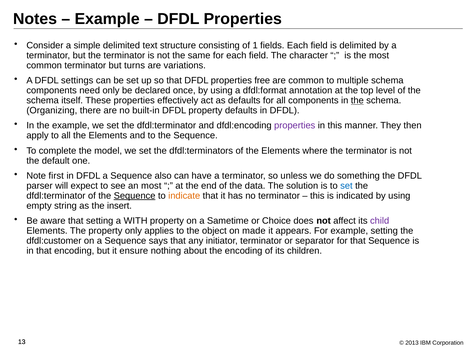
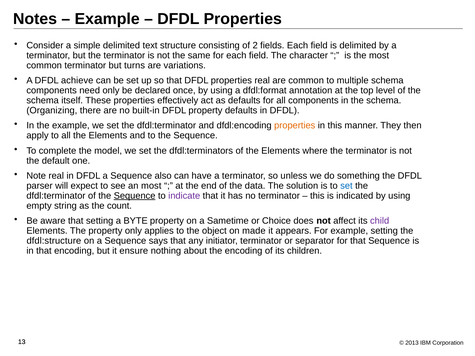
1: 1 -> 2
settings: settings -> achieve
properties free: free -> real
the at (357, 101) underline: present -> none
properties at (295, 126) colour: purple -> orange
Note first: first -> real
indicate colour: orange -> purple
insert: insert -> count
WITH: WITH -> BYTE
dfdl:customer: dfdl:customer -> dfdl:structure
